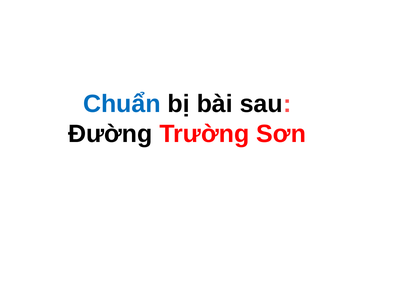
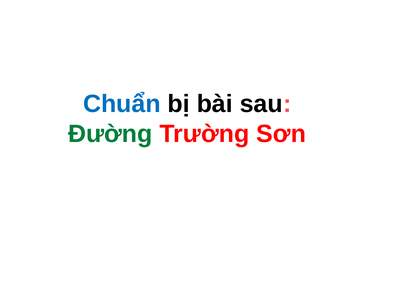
Đường colour: black -> green
